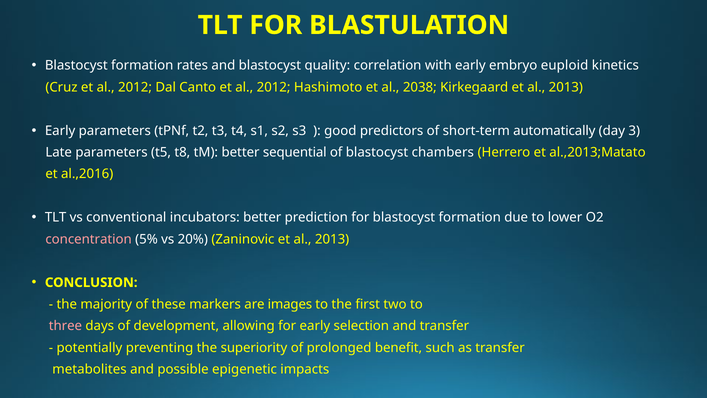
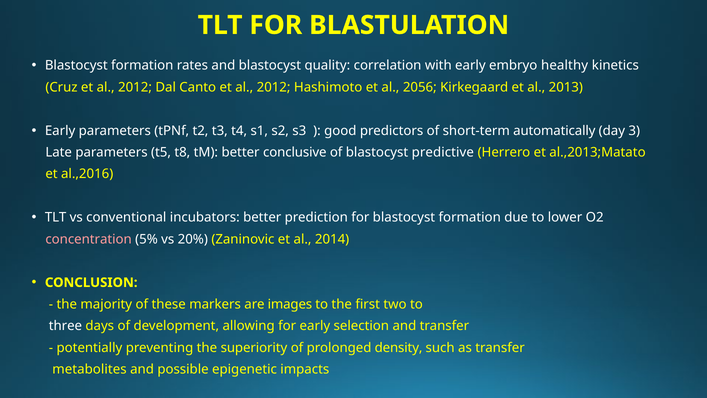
euploid: euploid -> healthy
2038: 2038 -> 2056
sequential: sequential -> conclusive
chambers: chambers -> predictive
Zaninovic et al 2013: 2013 -> 2014
three colour: pink -> white
benefit: benefit -> density
